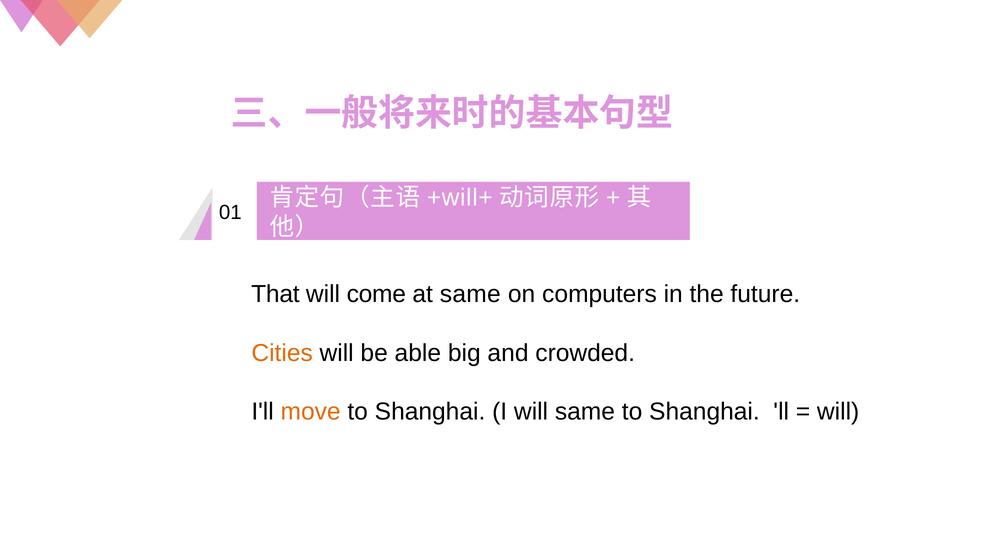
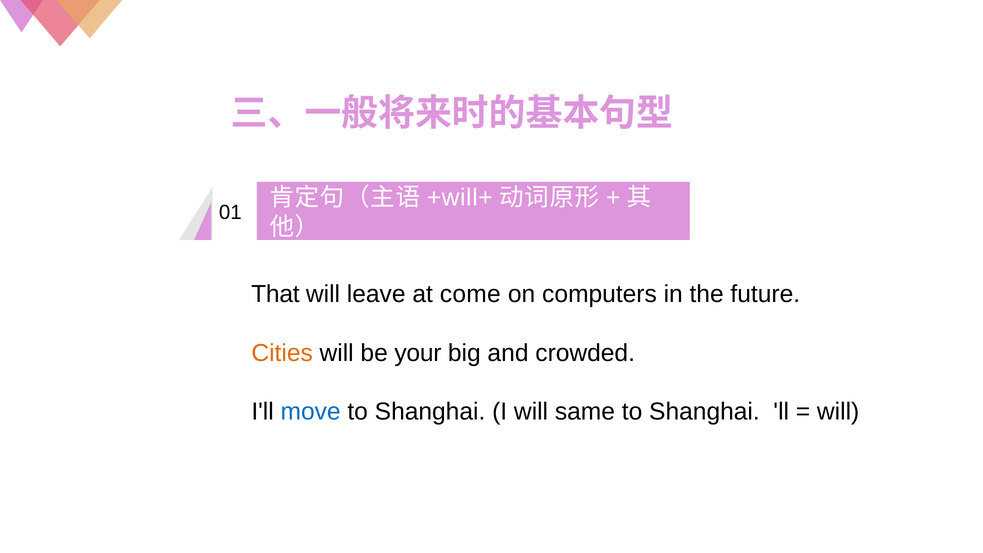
come: come -> leave
at same: same -> come
able: able -> your
move colour: orange -> blue
